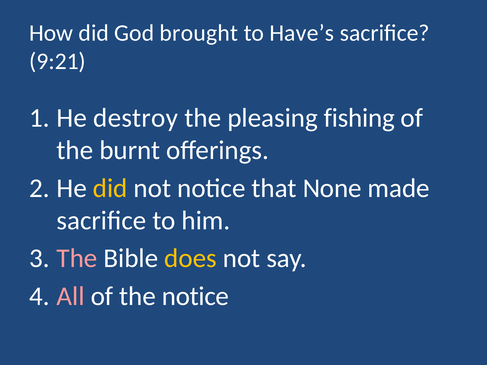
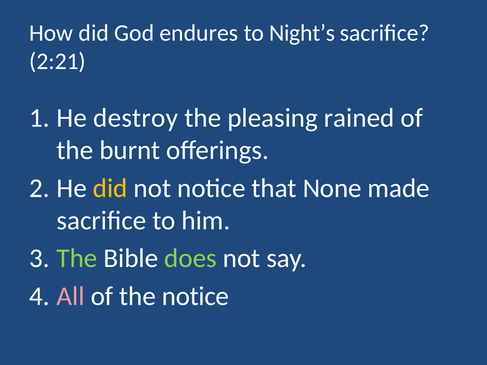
brought: brought -> endures
Have’s: Have’s -> Night’s
9:21: 9:21 -> 2:21
fishing: fishing -> rained
The at (77, 259) colour: pink -> light green
does colour: yellow -> light green
